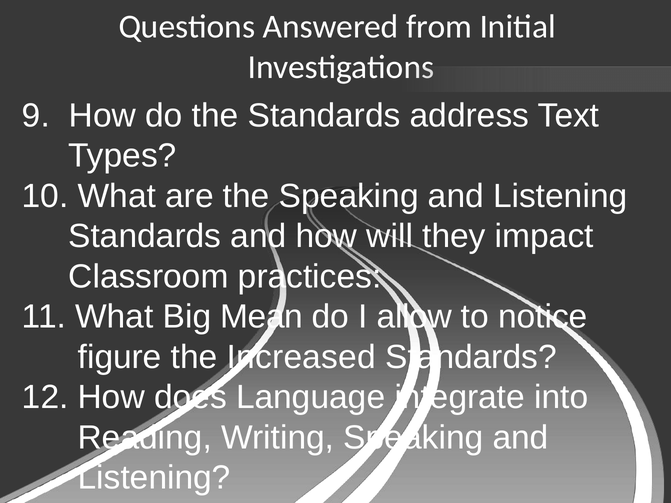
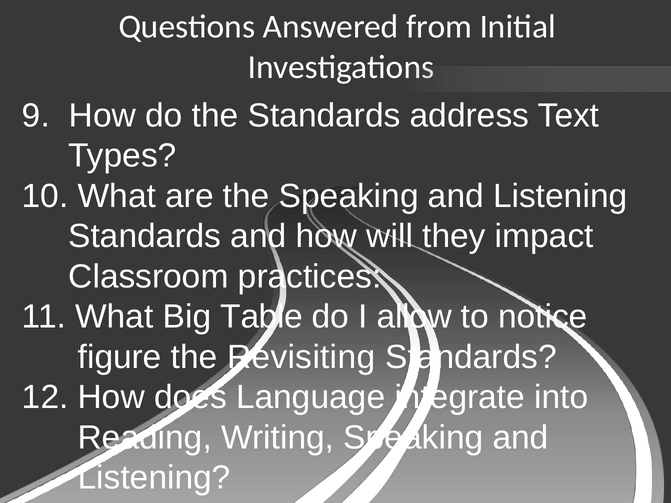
Mean: Mean -> Table
Increased: Increased -> Revisiting
